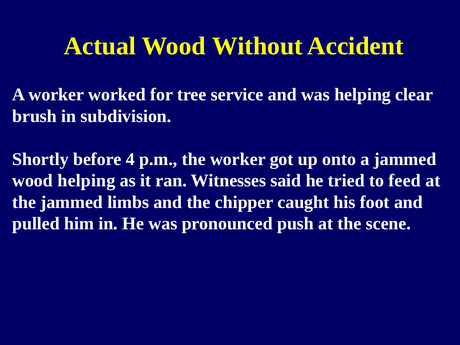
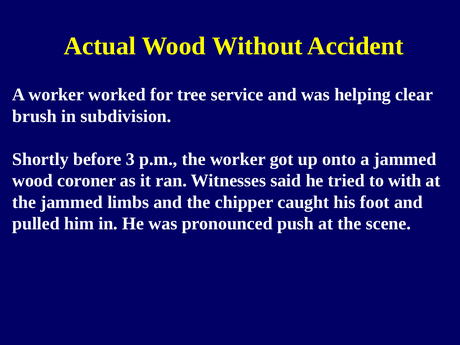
4: 4 -> 3
wood helping: helping -> coroner
feed: feed -> with
